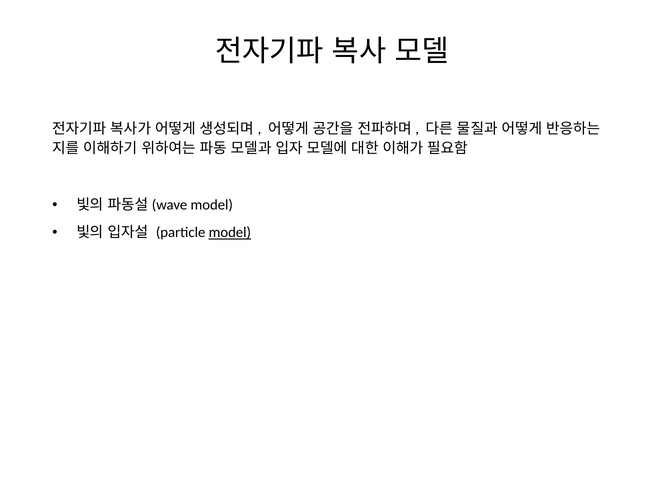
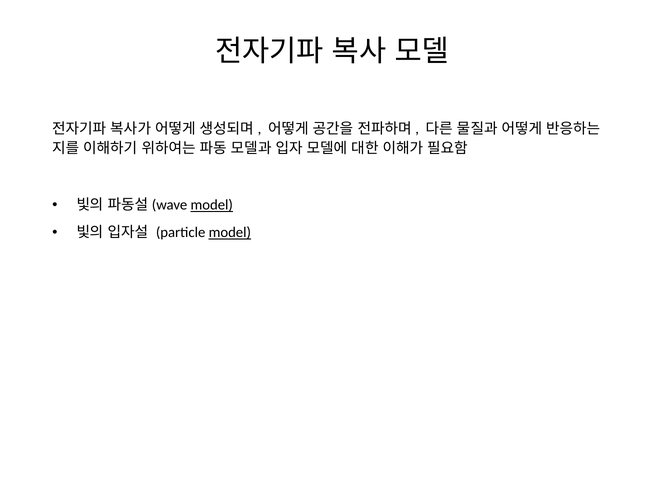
model at (212, 205) underline: none -> present
